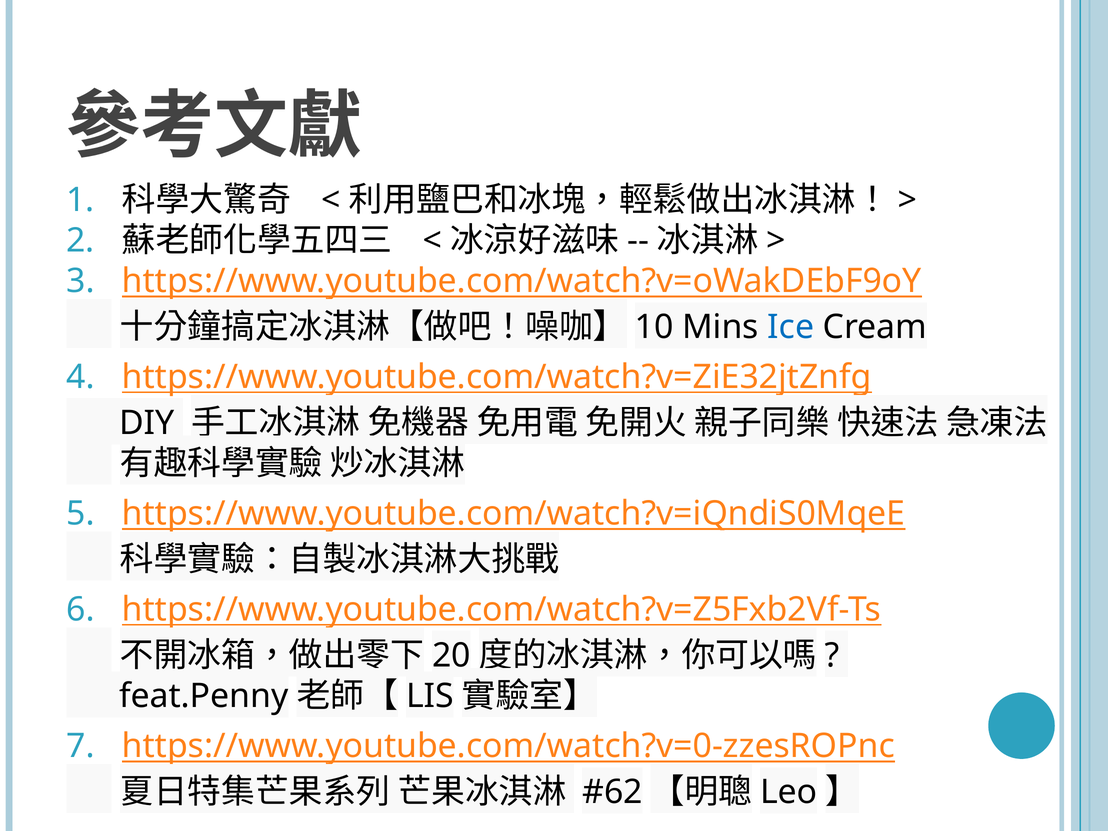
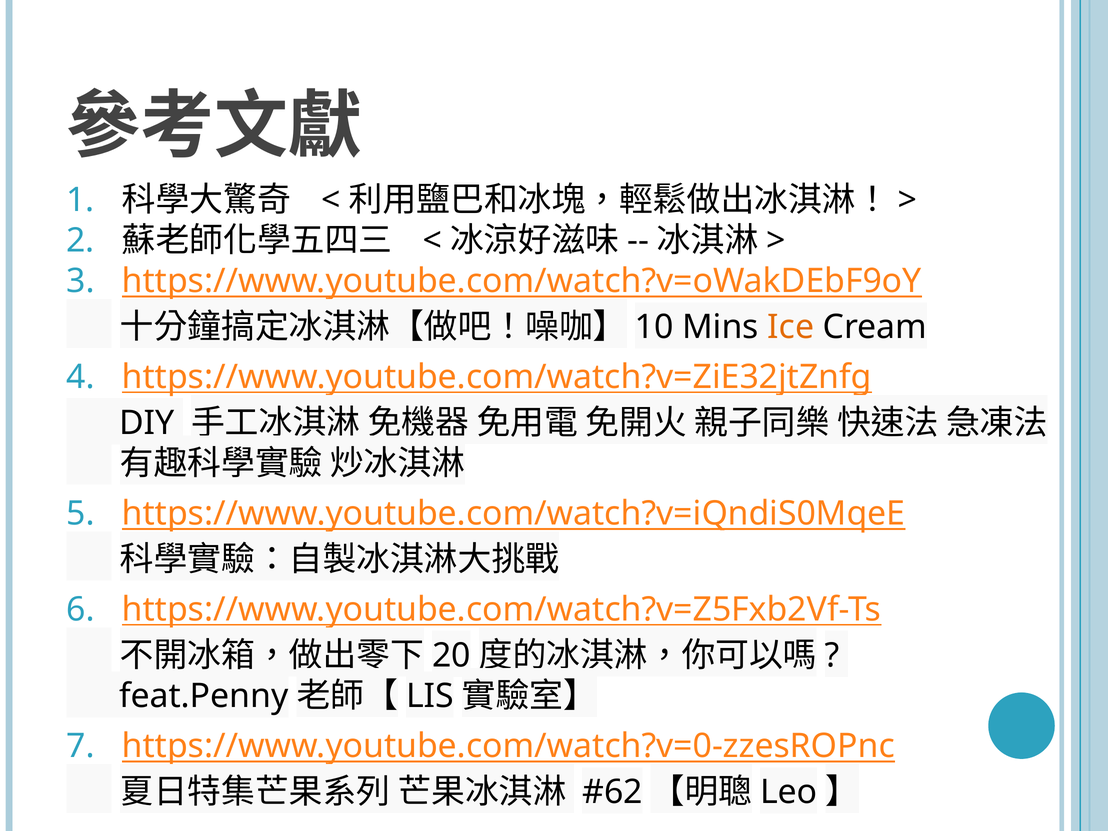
Ice colour: blue -> orange
